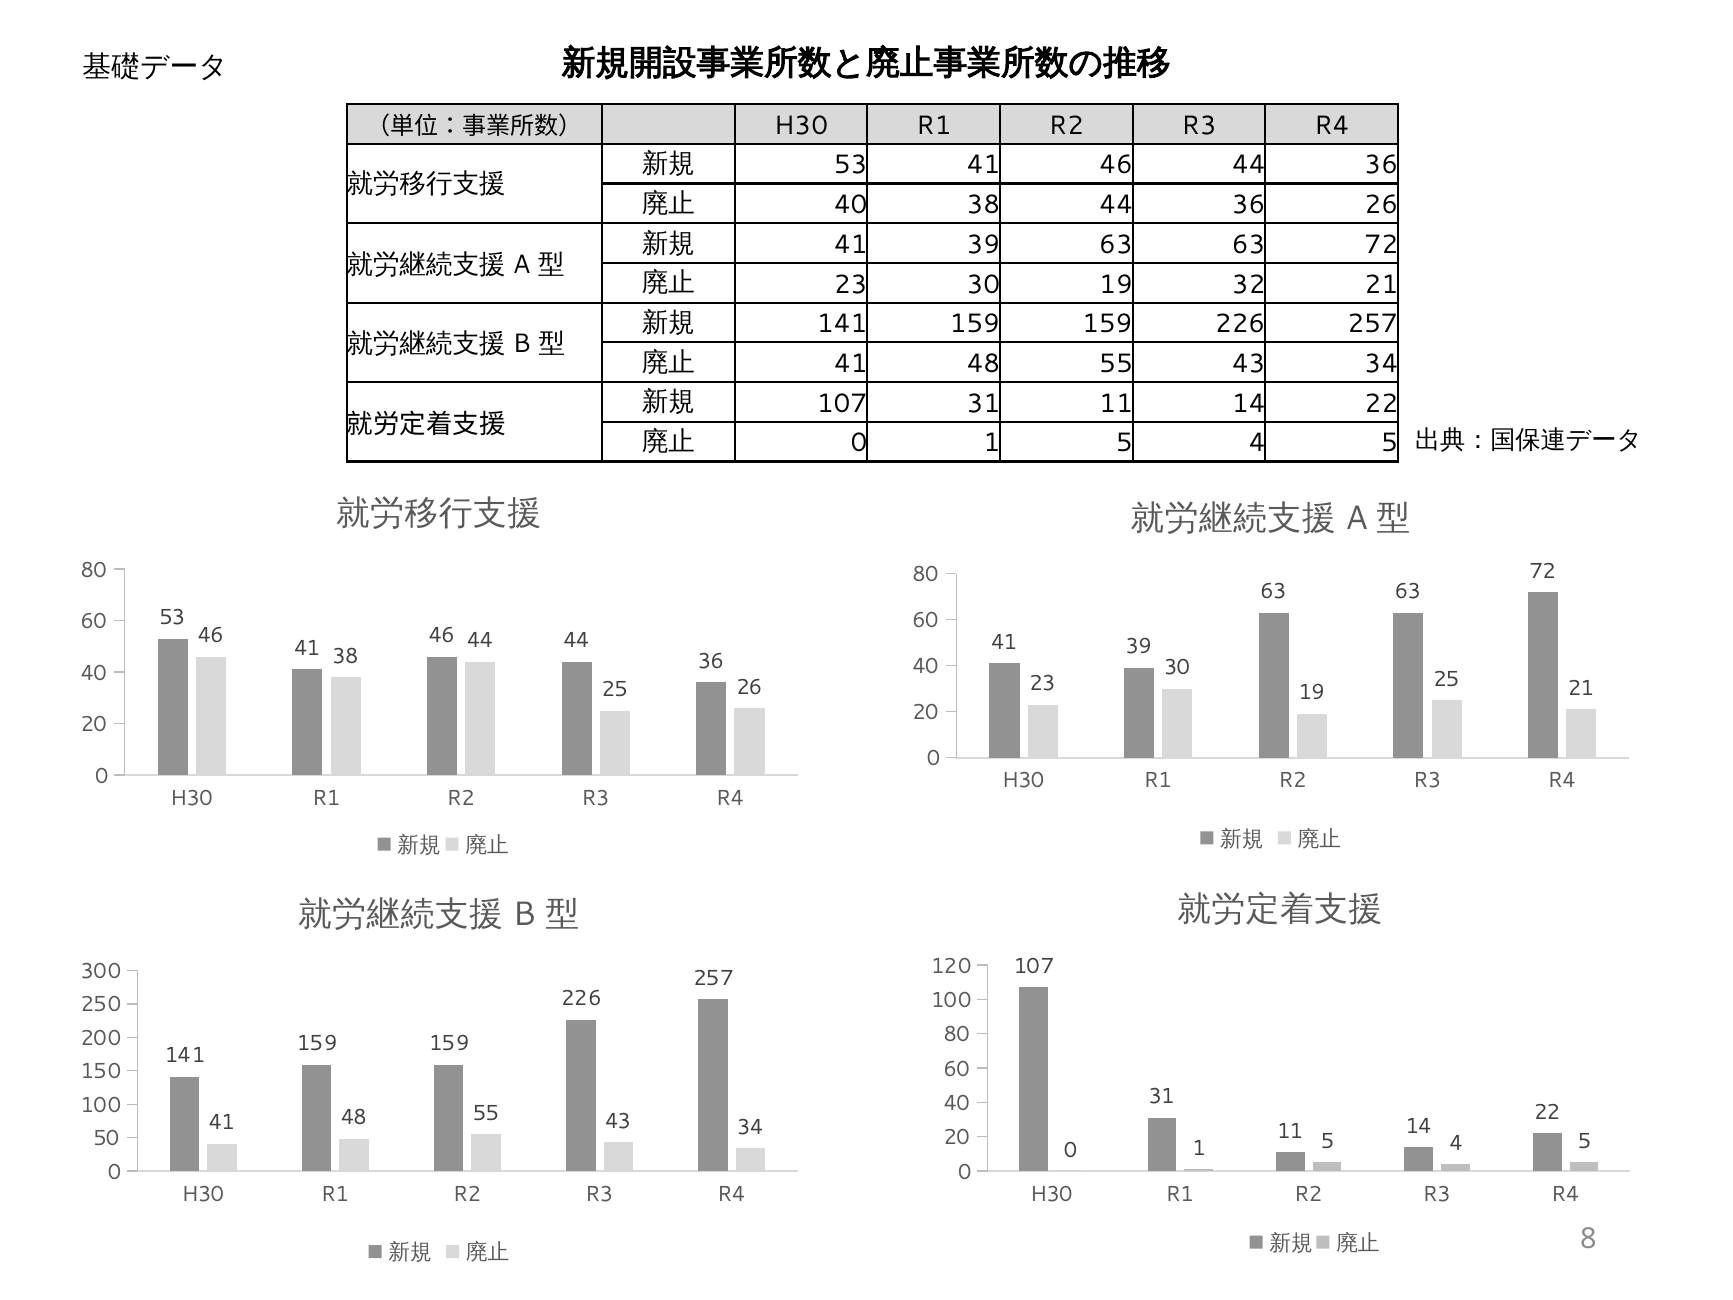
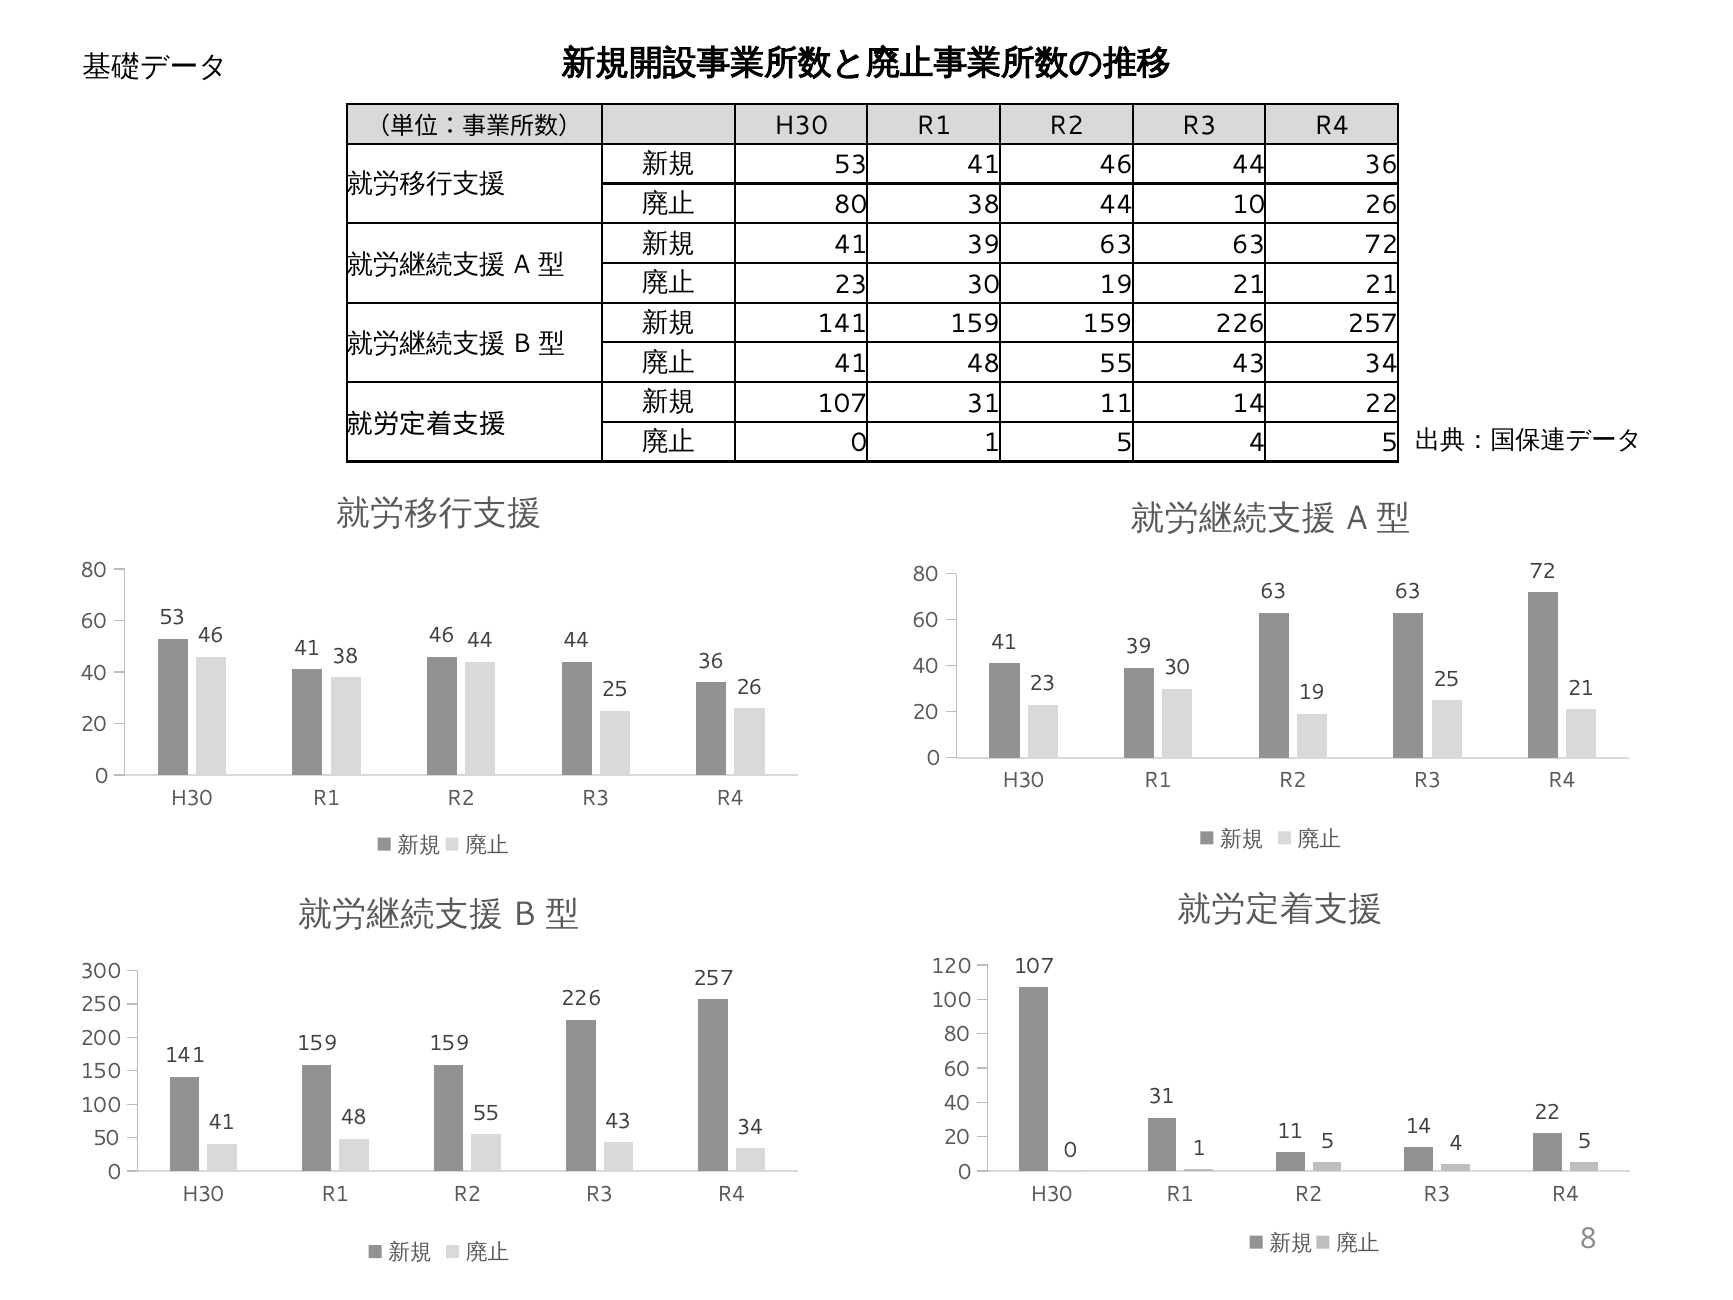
40 at (851, 205): 40 -> 80
38 44 36: 36 -> 10
19 32: 32 -> 21
